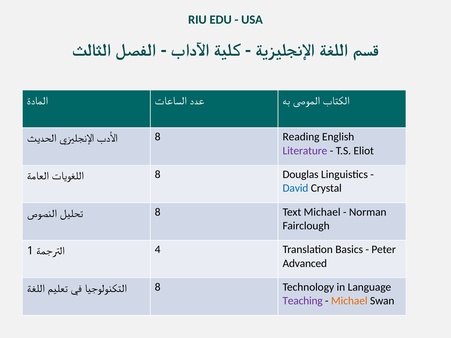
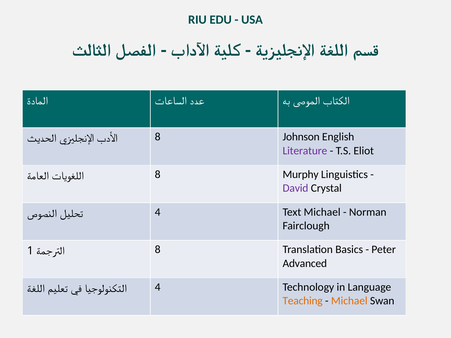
Reading: Reading -> Johnson
Douglas: Douglas -> Murphy
David colour: blue -> purple
8 at (158, 212): 8 -> 4
1 4: 4 -> 8
8 at (158, 287): 8 -> 4
Teaching colour: purple -> orange
